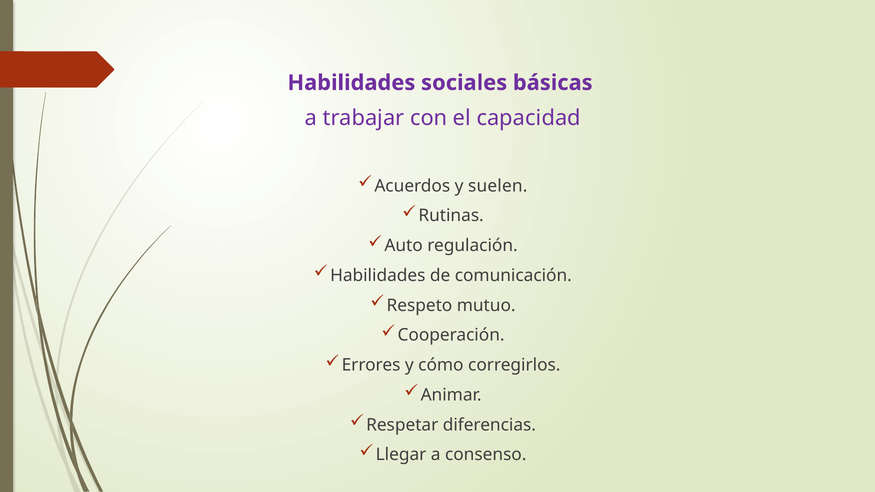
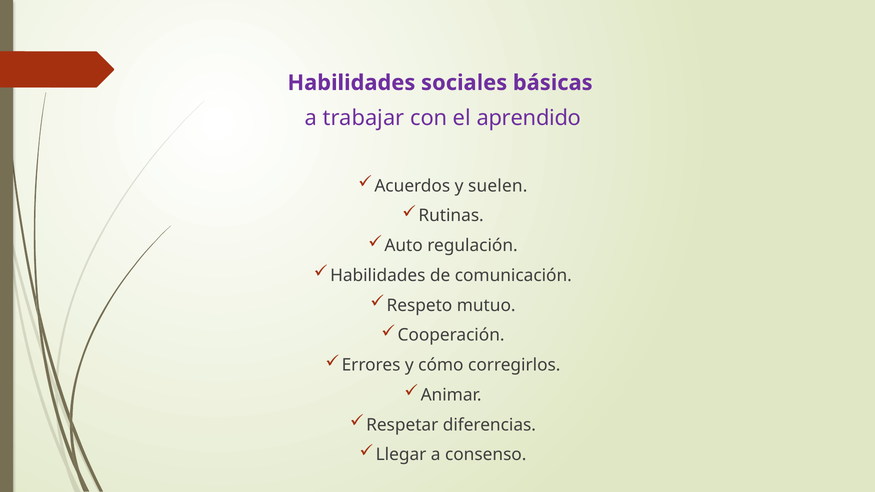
capacidad: capacidad -> aprendido
